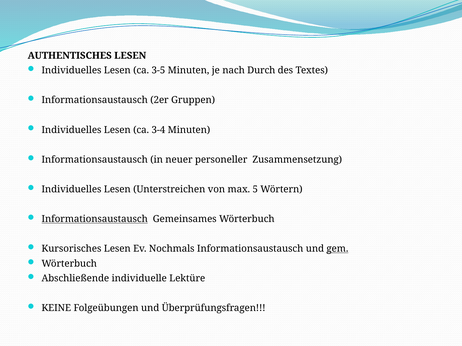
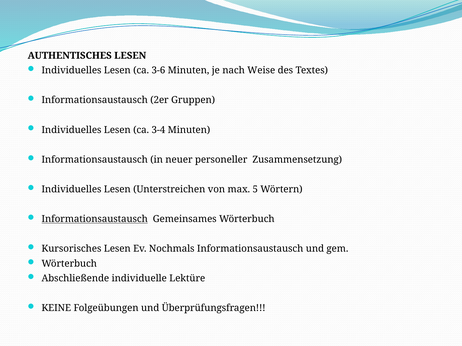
3-5: 3-5 -> 3-6
Durch: Durch -> Weise
gem underline: present -> none
